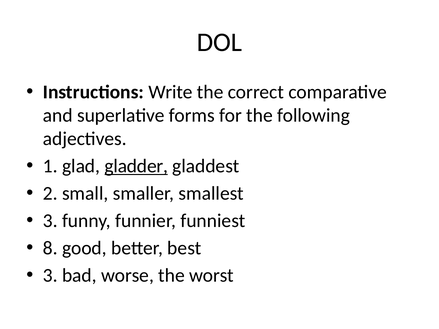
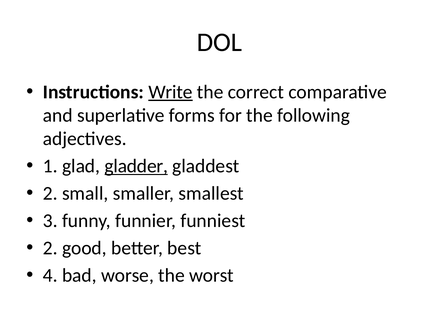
Write underline: none -> present
8 at (50, 248): 8 -> 2
3 at (50, 276): 3 -> 4
